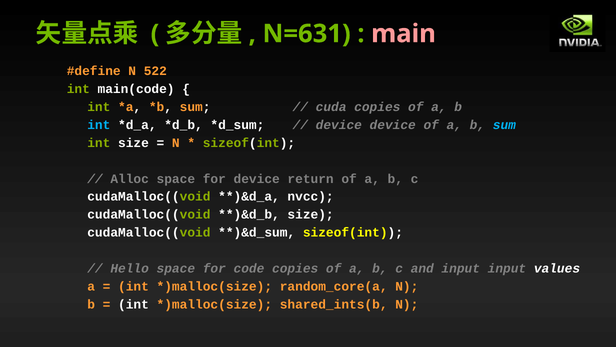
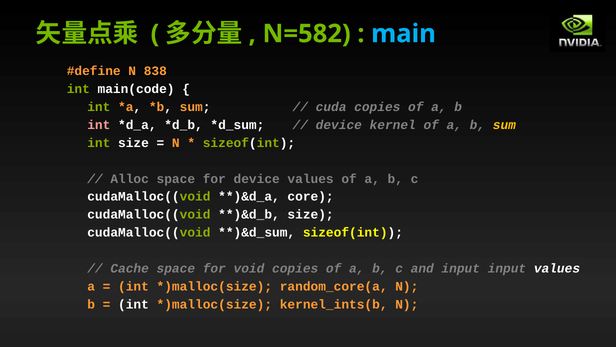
N=631: N=631 -> N=582
main colour: pink -> light blue
522: 522 -> 838
int at (99, 125) colour: light blue -> pink
device device: device -> kernel
sum at (504, 125) colour: light blue -> yellow
device return: return -> values
nvcc: nvcc -> core
Hello: Hello -> Cache
code: code -> void
shared_ints(b: shared_ints(b -> kernel_ints(b
